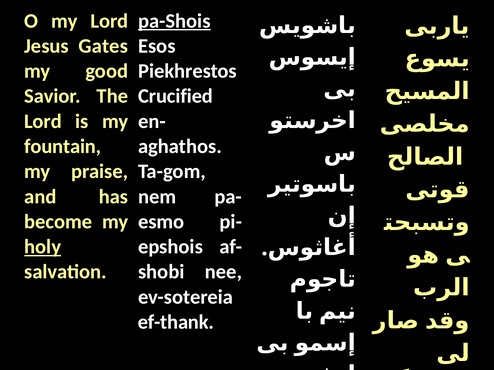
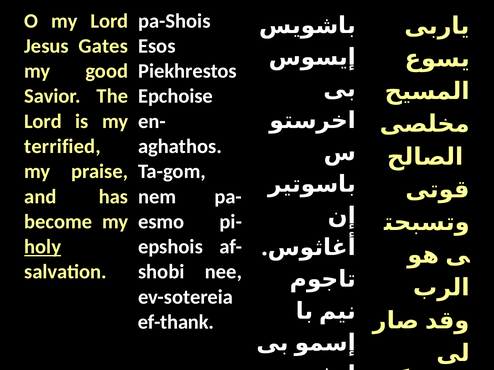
pa-Shois underline: present -> none
Crucified: Crucified -> Epchoise
fountain: fountain -> terrified
